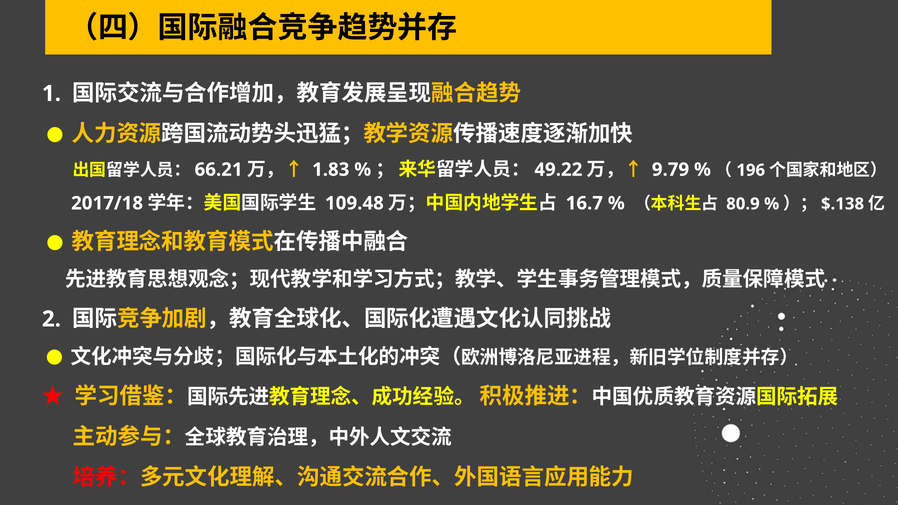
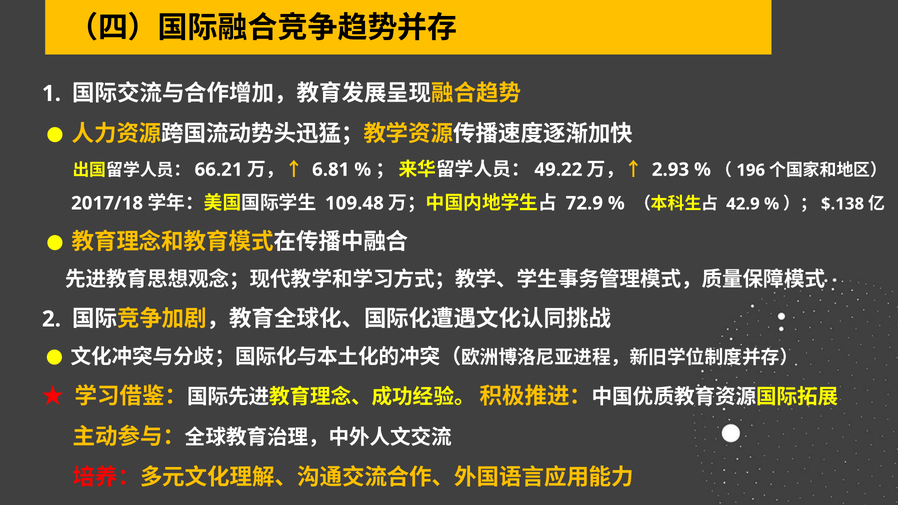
1.83: 1.83 -> 6.81
9.79: 9.79 -> 2.93
16.7: 16.7 -> 72.9
80.9: 80.9 -> 42.9
